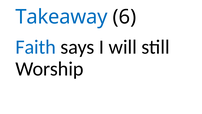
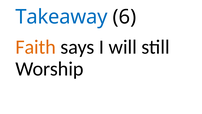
Faith colour: blue -> orange
